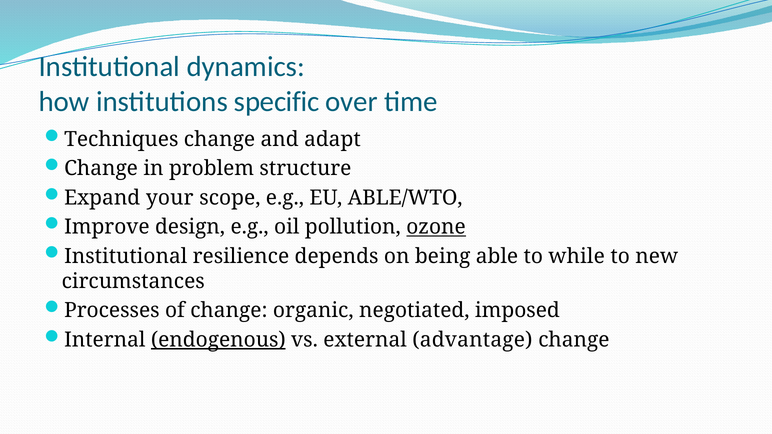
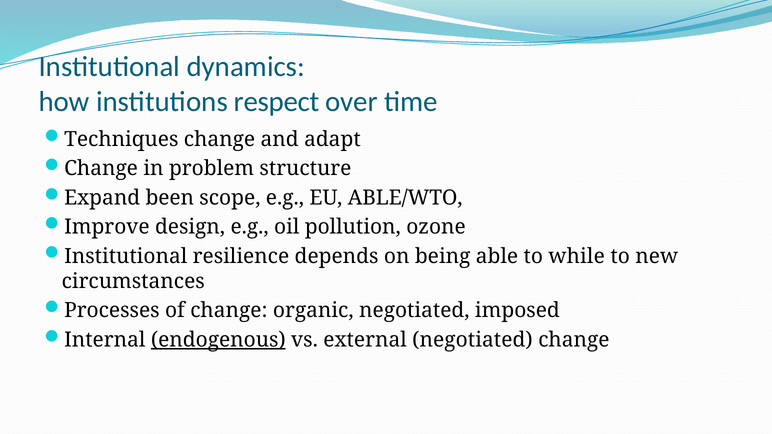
specific: specific -> respect
your: your -> been
ozone underline: present -> none
external advantage: advantage -> negotiated
